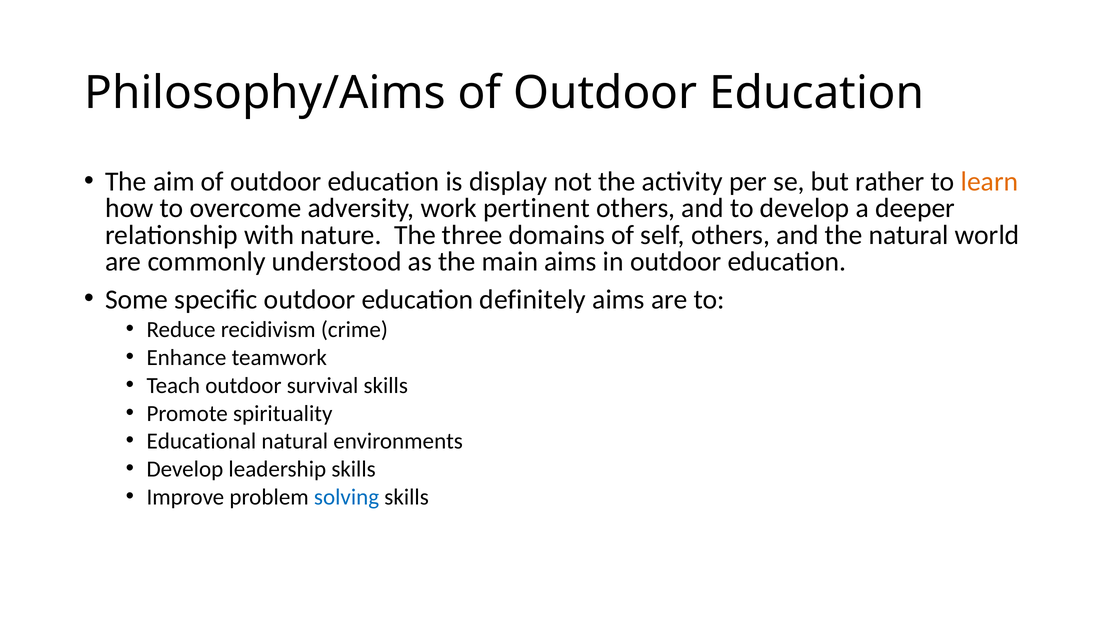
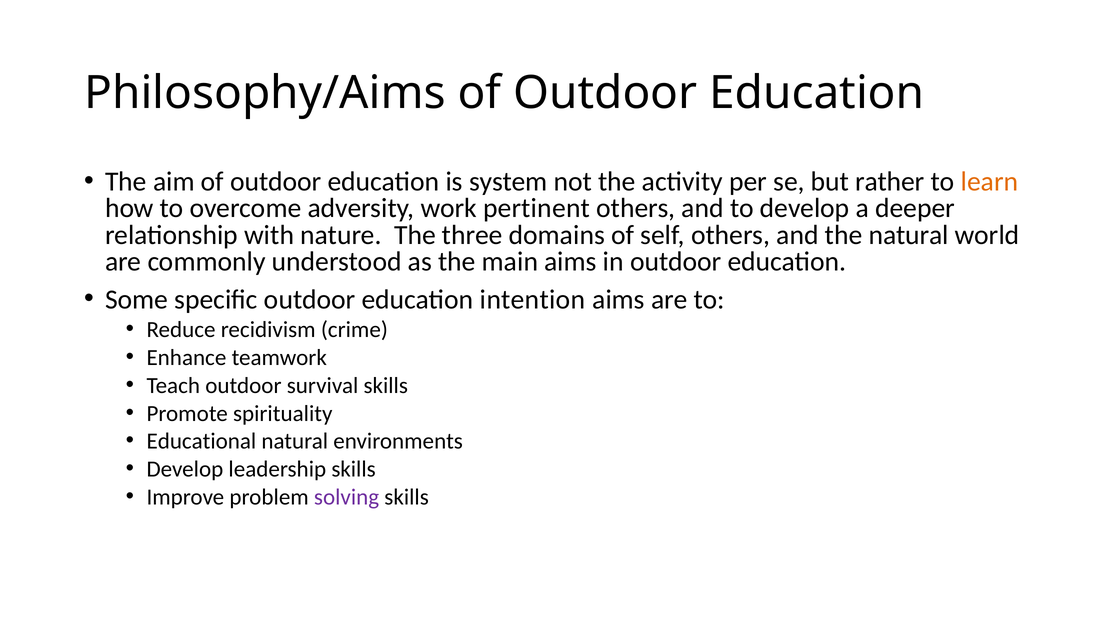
display: display -> system
definitely: definitely -> intention
solving colour: blue -> purple
